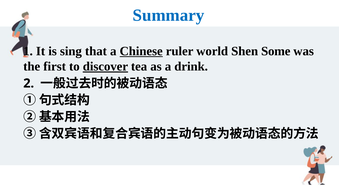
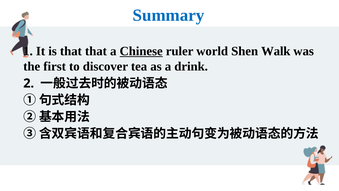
is sing: sing -> that
Some: Some -> Walk
discover underline: present -> none
